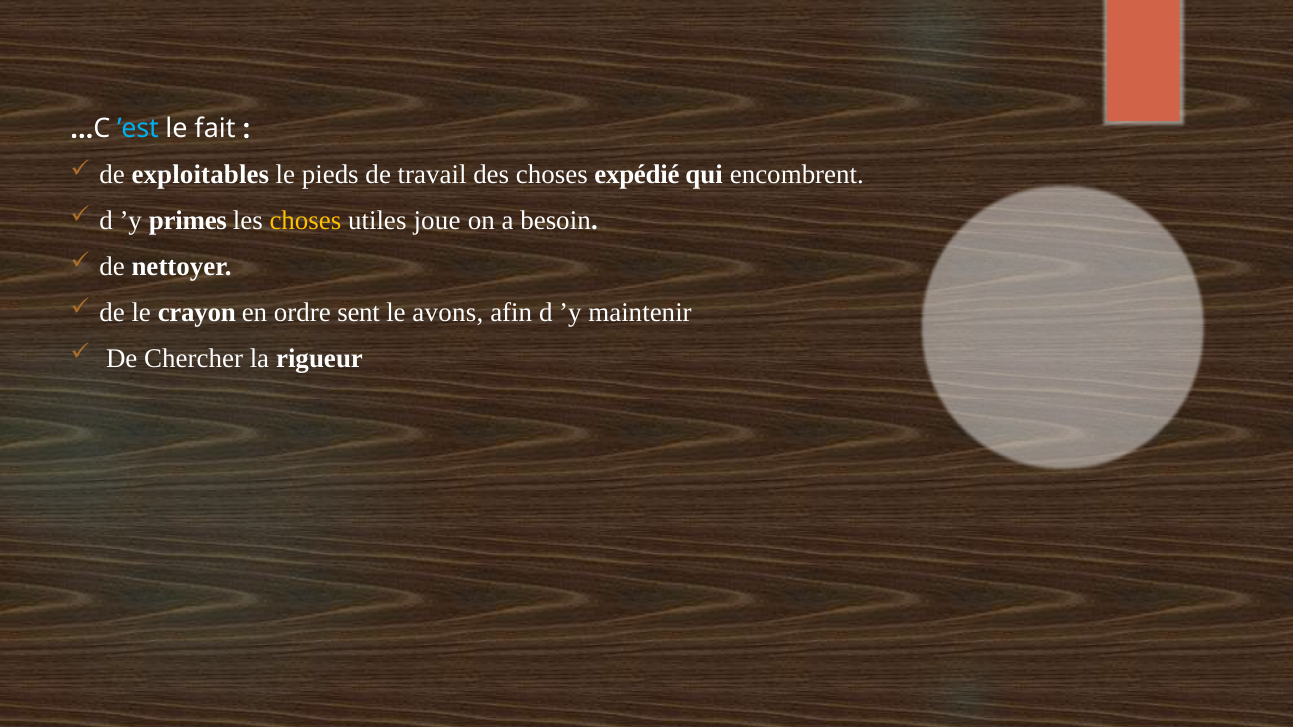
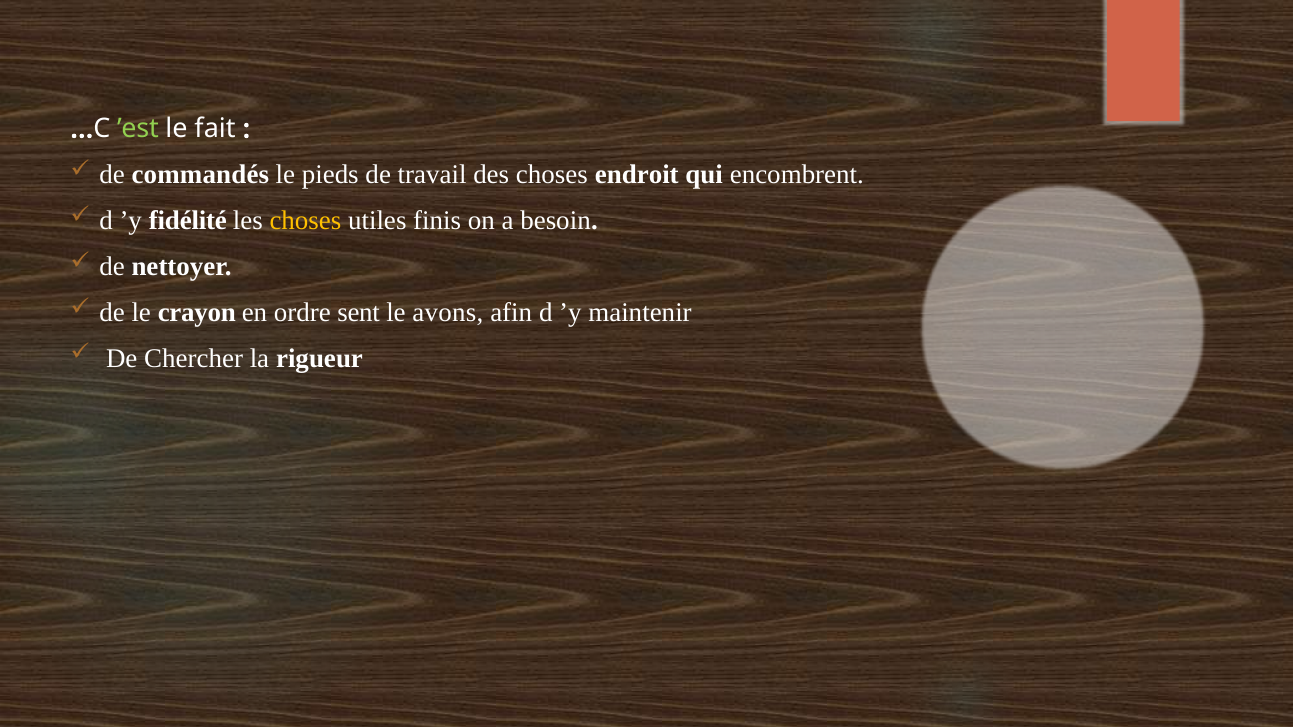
’est colour: light blue -> light green
exploitables: exploitables -> commandés
expédié: expédié -> endroit
primes: primes -> fidélité
joue: joue -> finis
